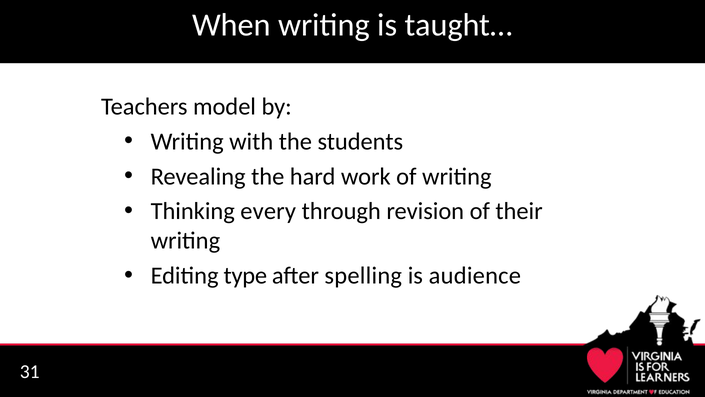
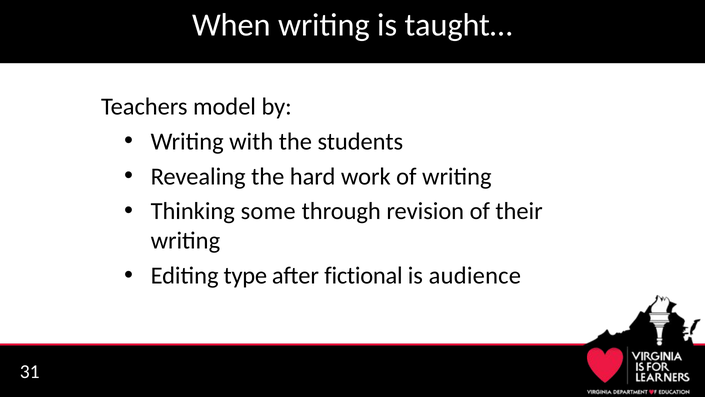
every: every -> some
spelling: spelling -> fictional
